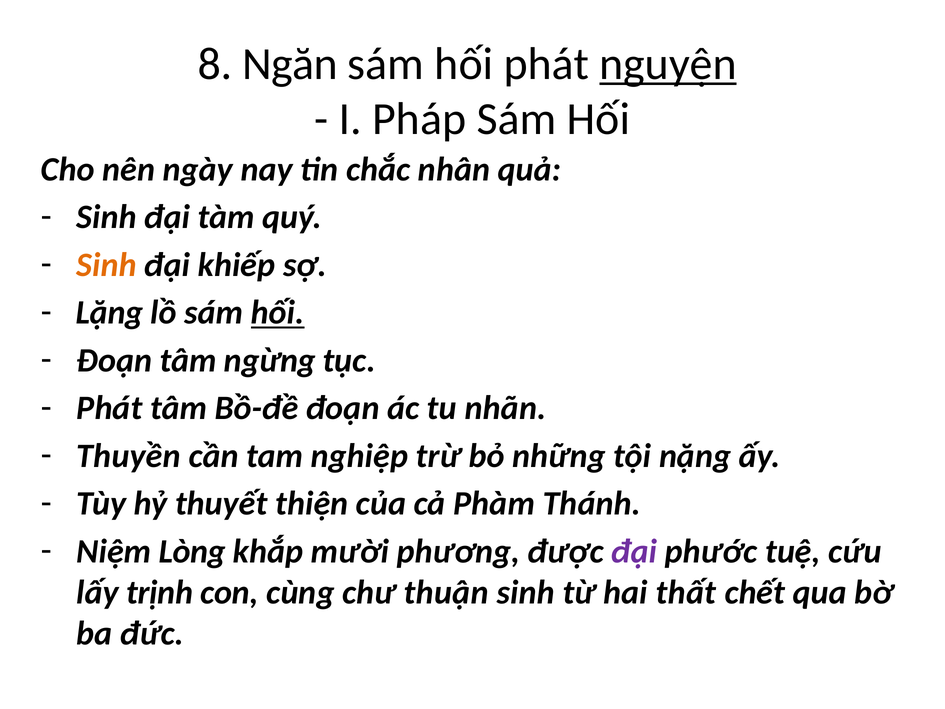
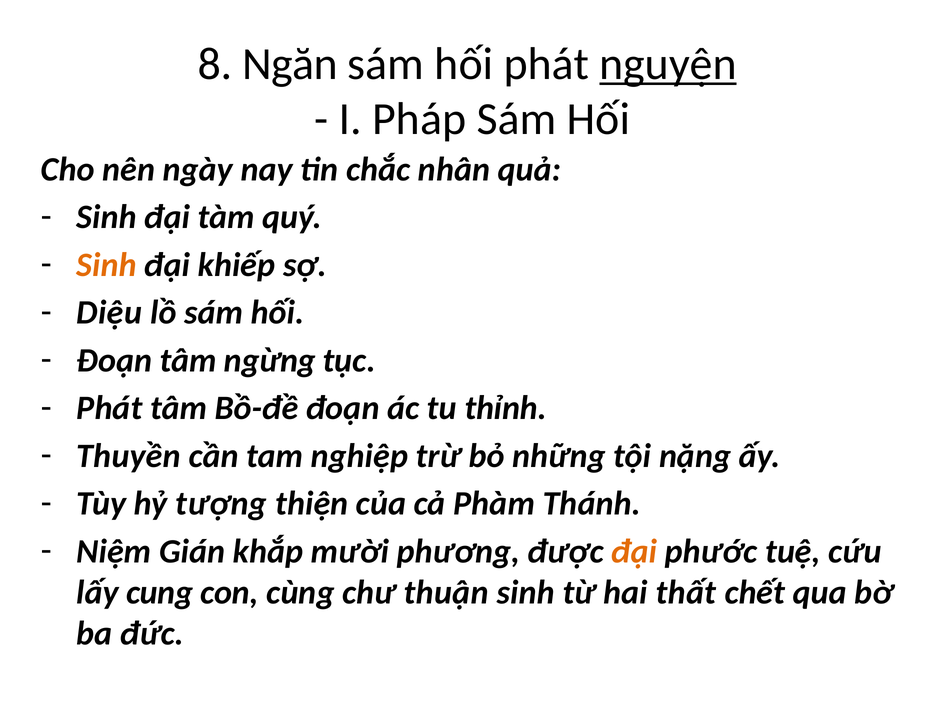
Lặng: Lặng -> Diệu
hối at (278, 313) underline: present -> none
nhãn: nhãn -> thỉnh
thuyết: thuyết -> tượng
Lòng: Lòng -> Gián
đại at (634, 551) colour: purple -> orange
trịnh: trịnh -> cung
